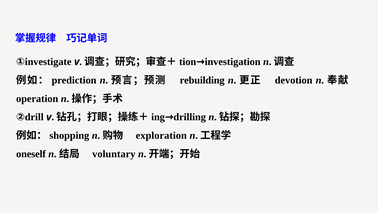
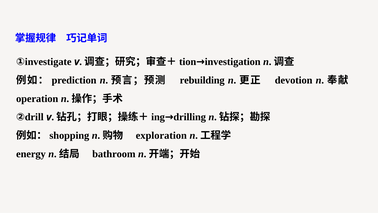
oneself: oneself -> energy
voluntary: voluntary -> bathroom
